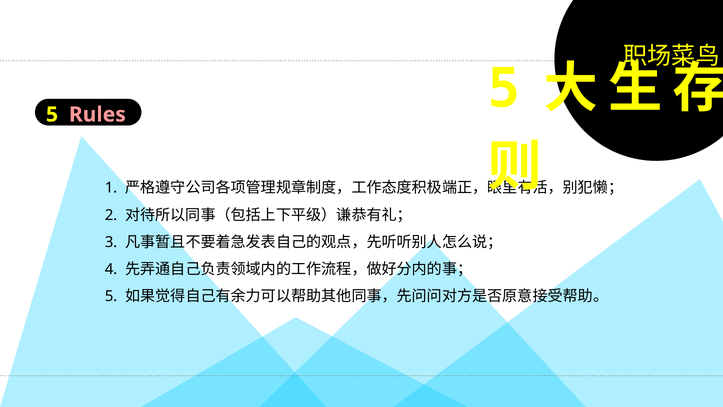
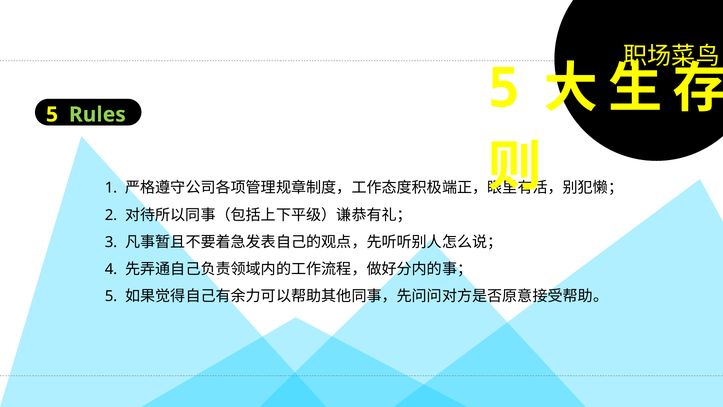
Rules colour: pink -> light green
